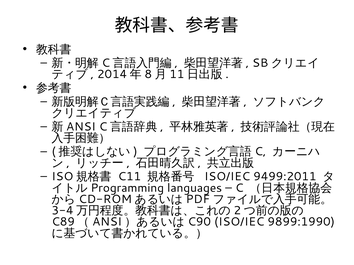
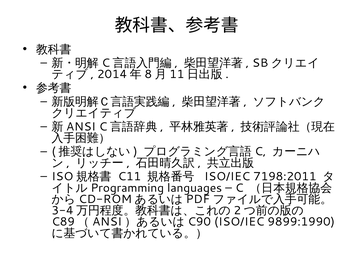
9499:2011: 9499:2011 -> 7198:2011
